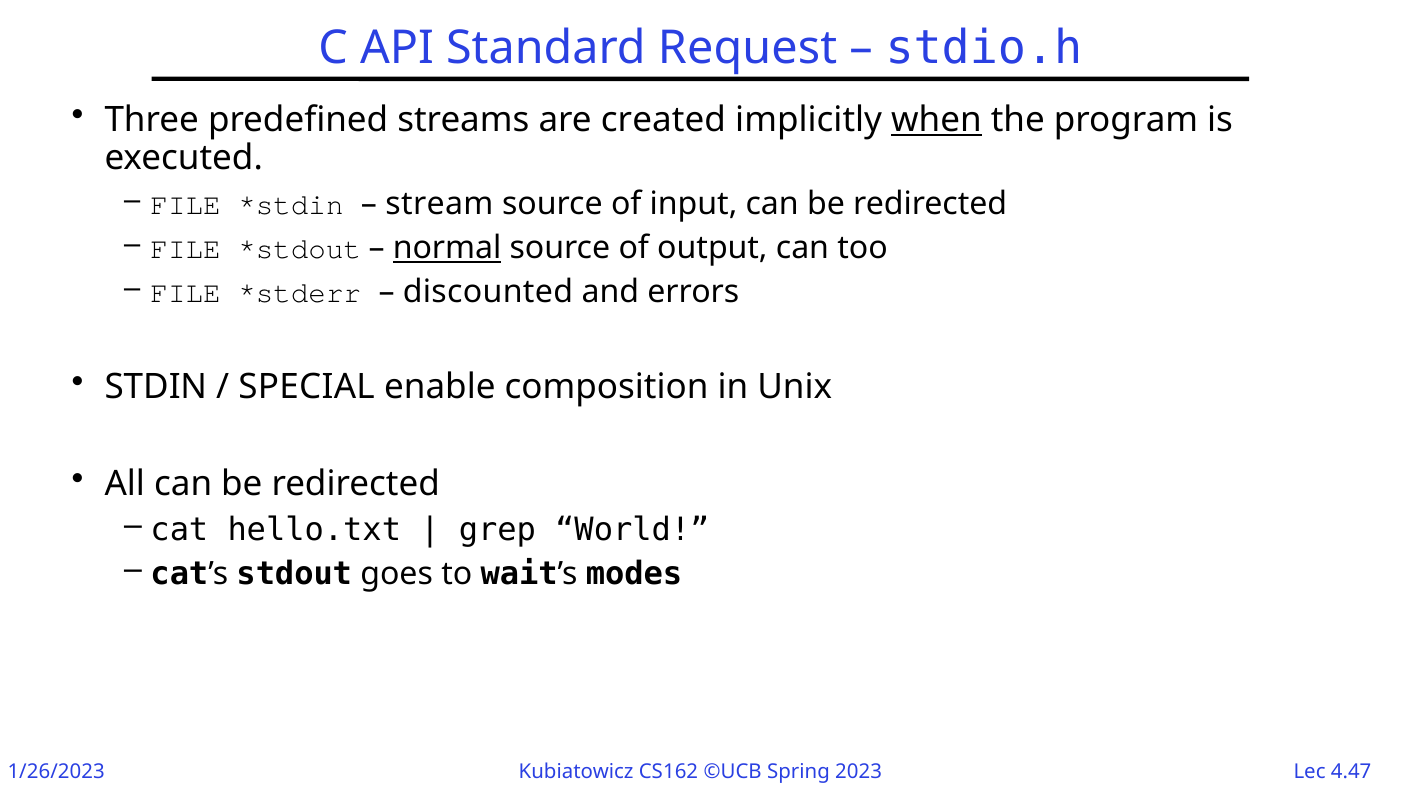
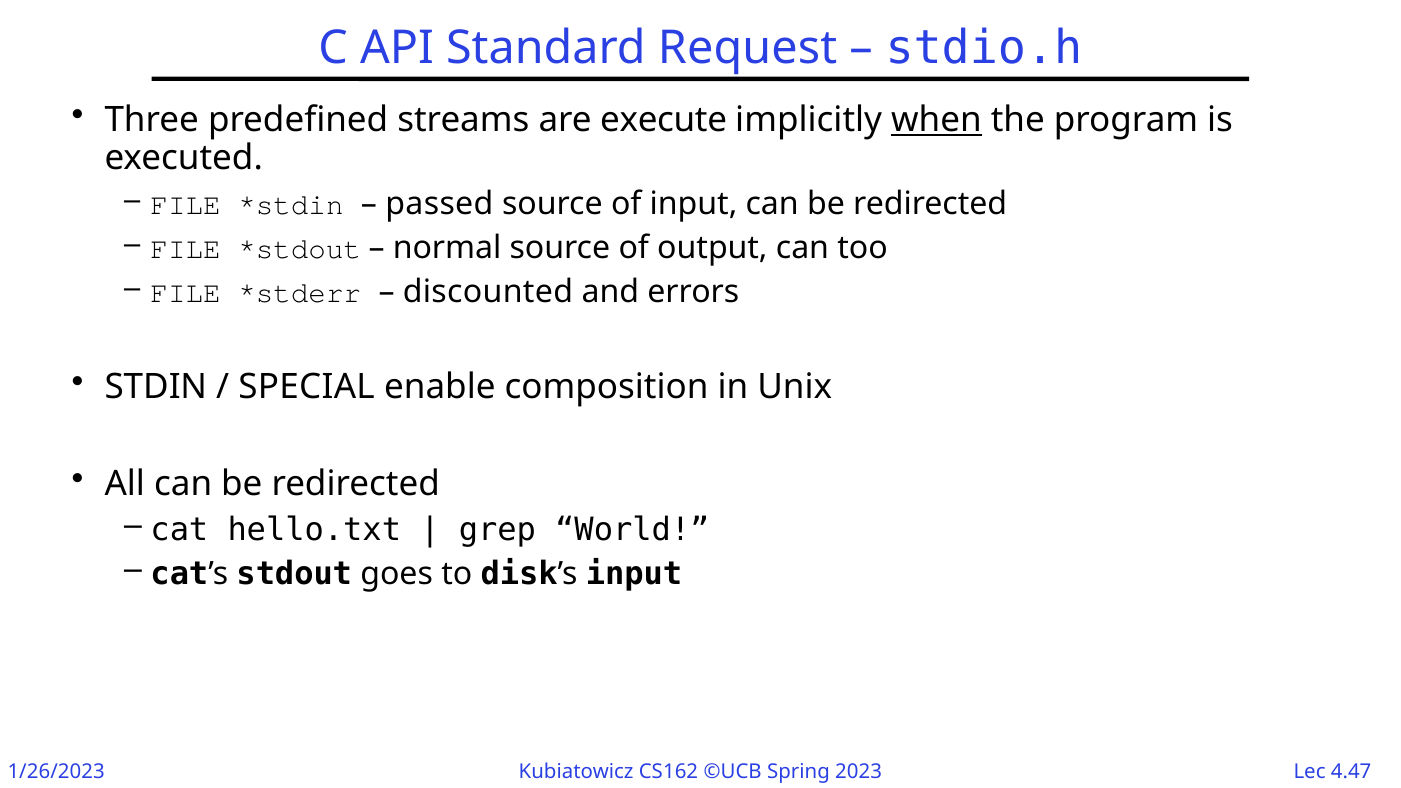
created: created -> execute
stream: stream -> passed
normal underline: present -> none
wait: wait -> disk
modes at (634, 574): modes -> input
